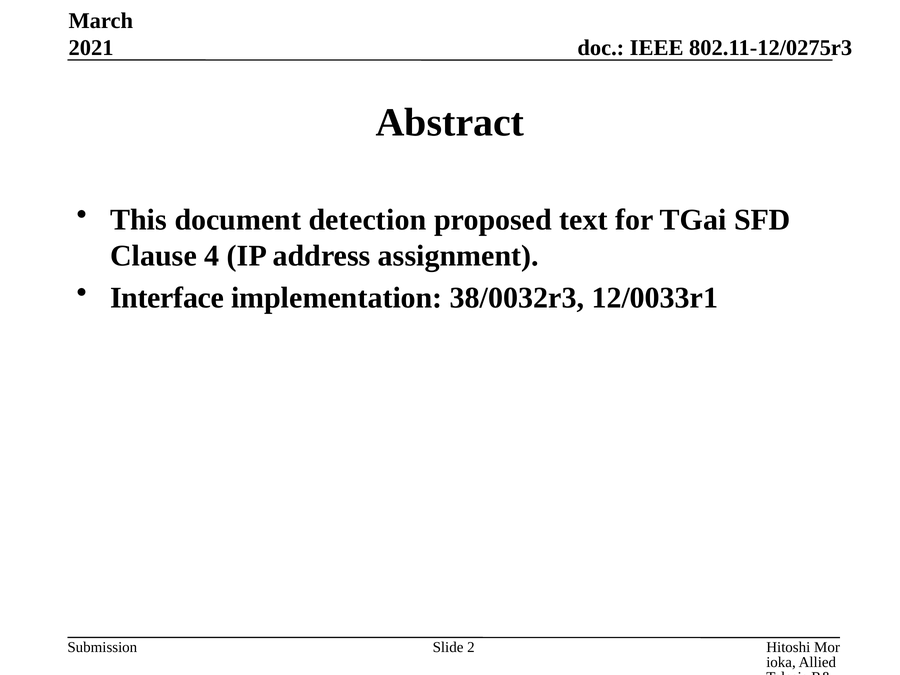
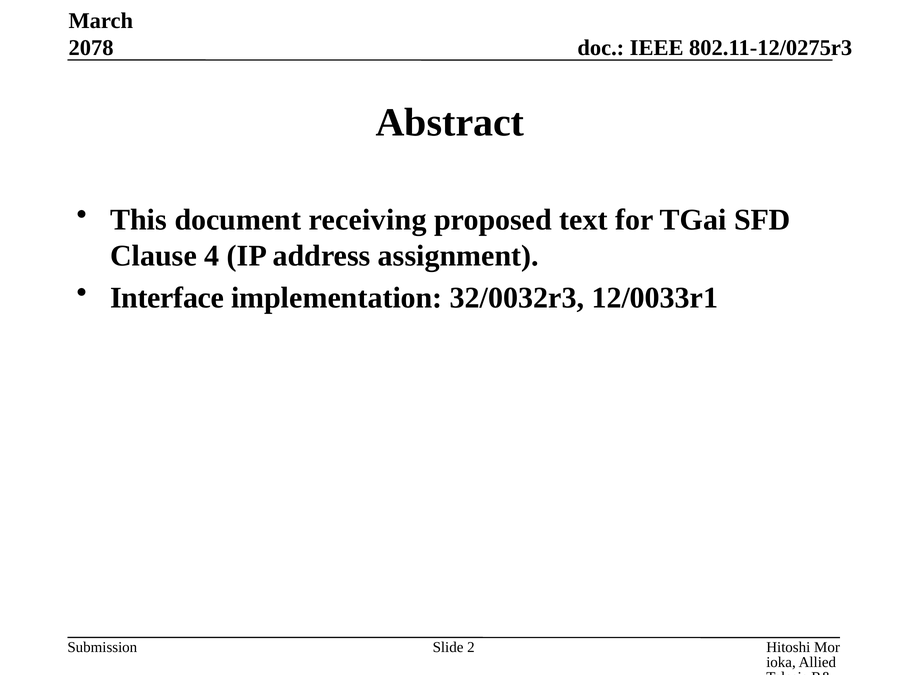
2021: 2021 -> 2078
detection: detection -> receiving
38/0032r3: 38/0032r3 -> 32/0032r3
